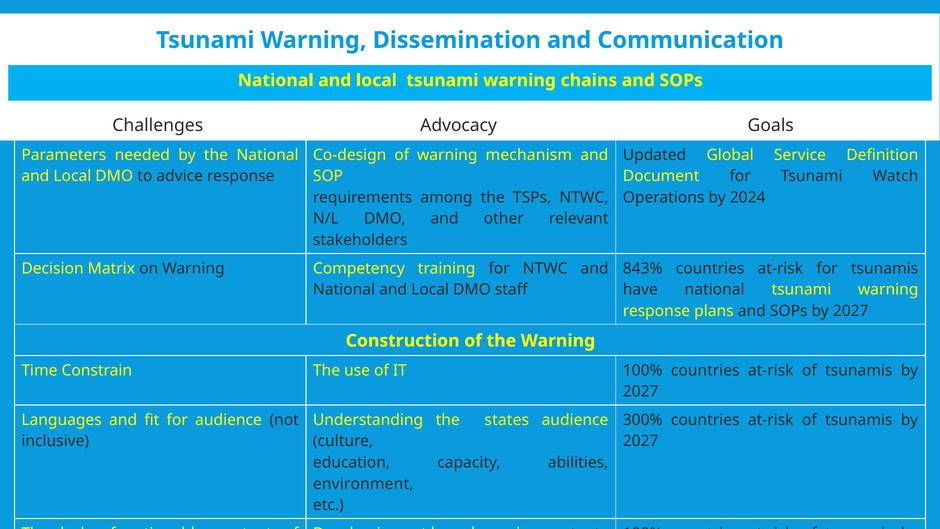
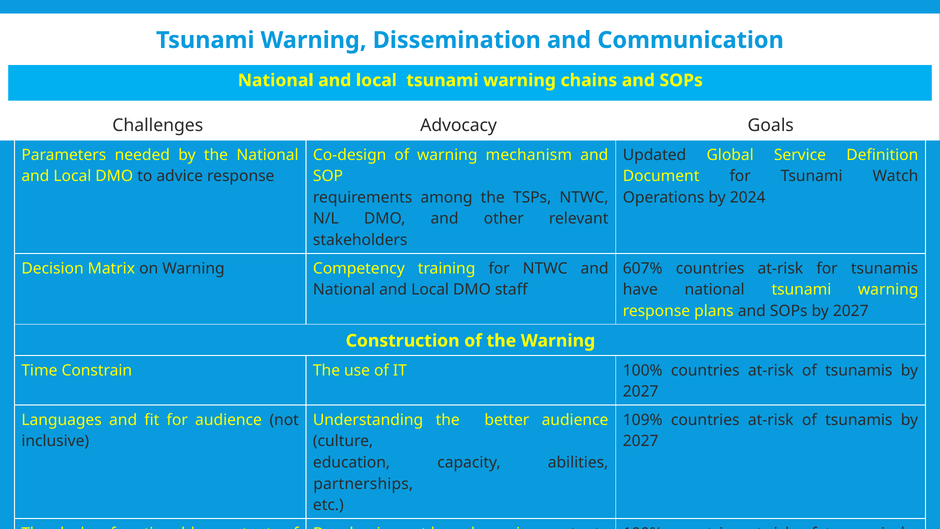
843%: 843% -> 607%
states: states -> better
300%: 300% -> 109%
environment: environment -> partnerships
